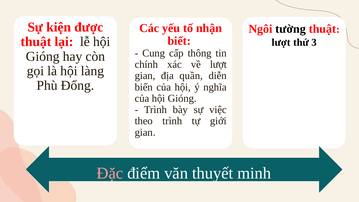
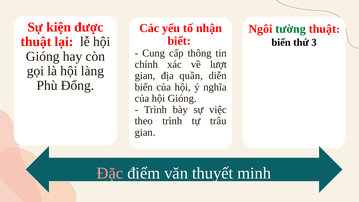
tường colour: black -> green
lượt at (281, 42): lượt -> biến
giới: giới -> trâu
